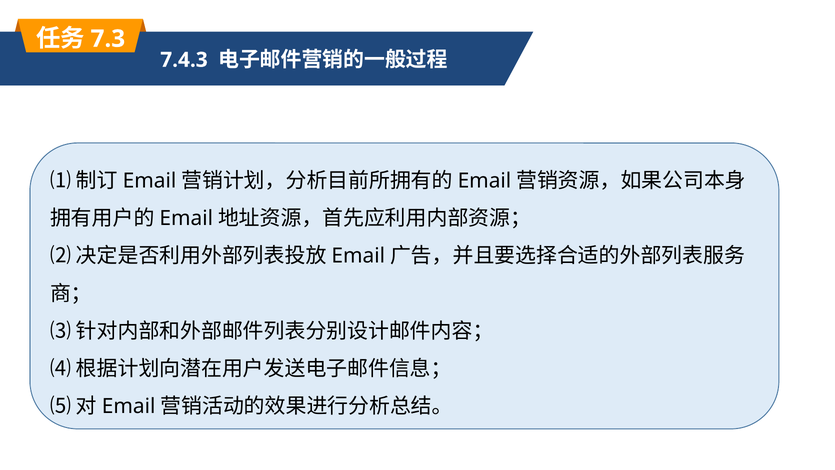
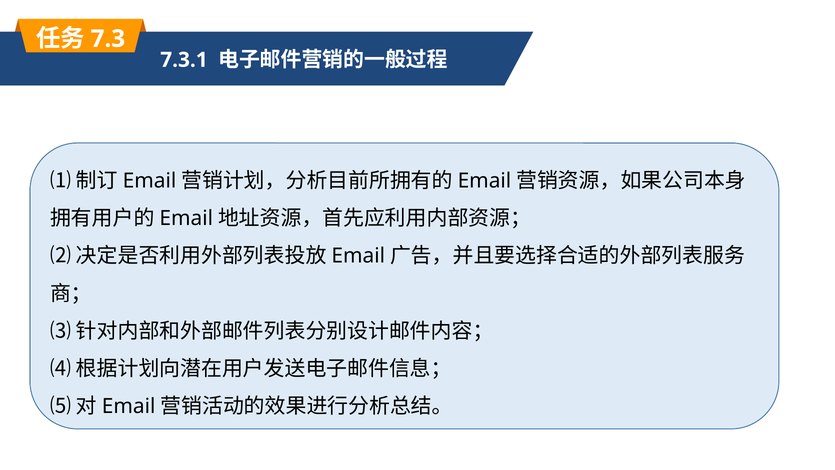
7.4.3: 7.4.3 -> 7.3.1
